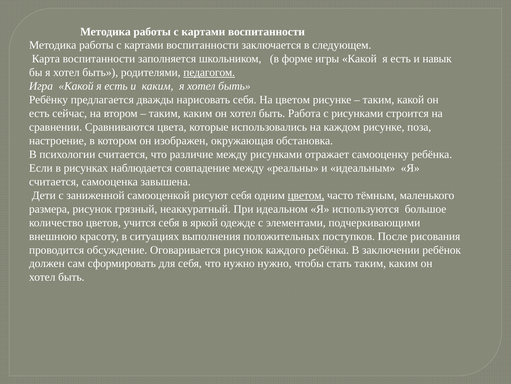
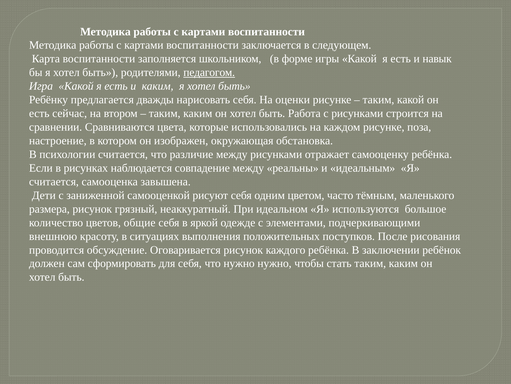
На цветом: цветом -> оценки
цветом at (306, 195) underline: present -> none
учится: учится -> общие
